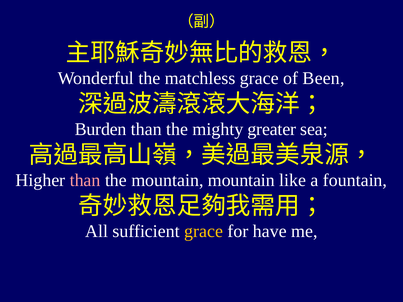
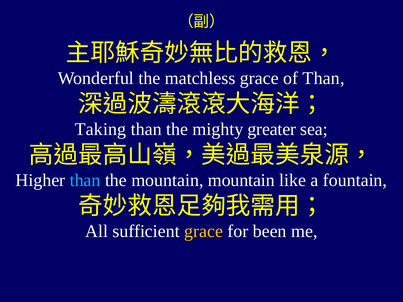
of Been: Been -> Than
Burden: Burden -> Taking
than at (85, 180) colour: pink -> light blue
have: have -> been
